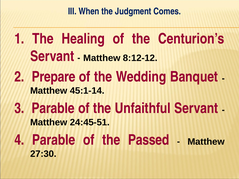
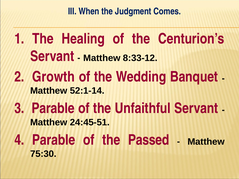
8:12-12: 8:12-12 -> 8:33-12
Prepare: Prepare -> Growth
45:1-14: 45:1-14 -> 52:1-14
27:30: 27:30 -> 75:30
